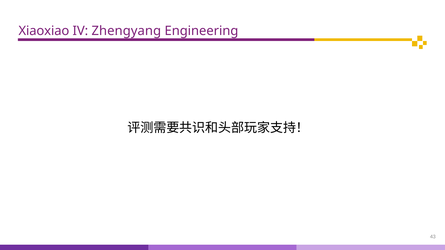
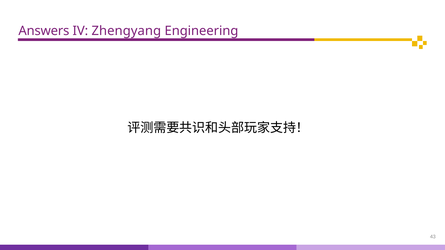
Xiaoxiao: Xiaoxiao -> Answers
